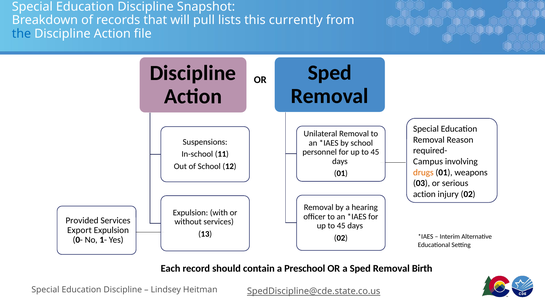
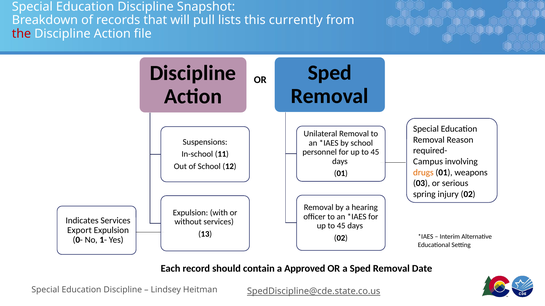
the colour: blue -> red
action at (424, 194): action -> spring
Provided: Provided -> Indicates
Preschool: Preschool -> Approved
Birth: Birth -> Date
